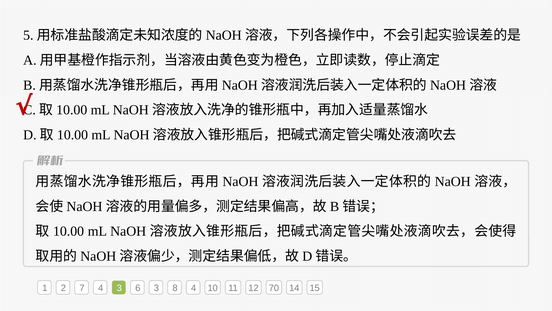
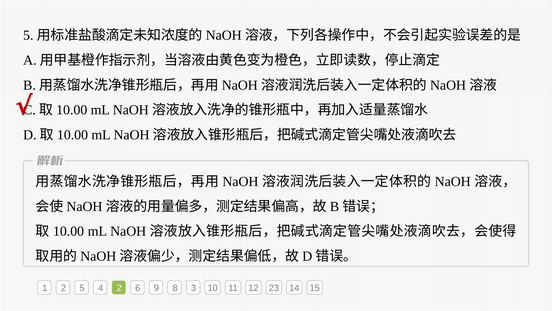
7: 7 -> 5
4 3: 3 -> 2
6 3: 3 -> 9
8 4: 4 -> 3
70: 70 -> 23
